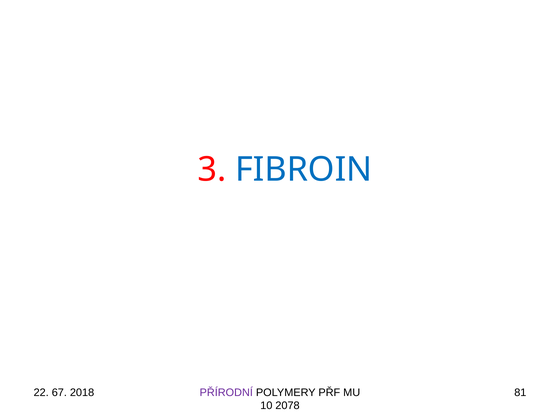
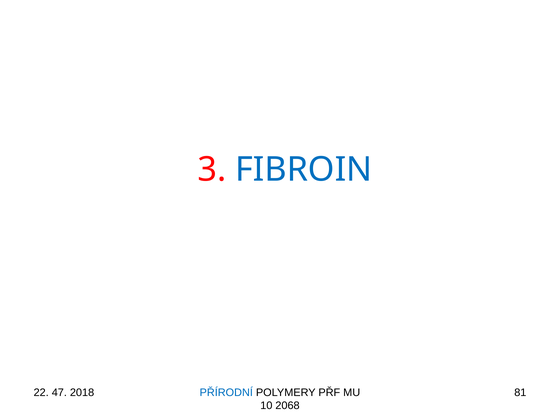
67: 67 -> 47
PŘÍRODNÍ colour: purple -> blue
2078: 2078 -> 2068
